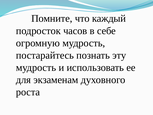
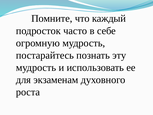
часов: часов -> часто
